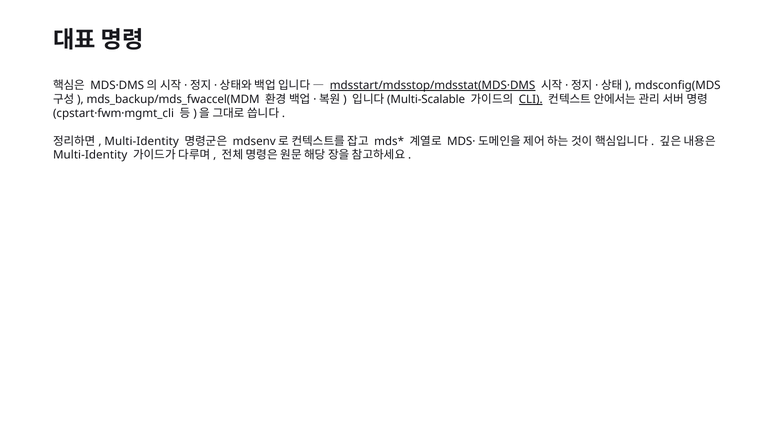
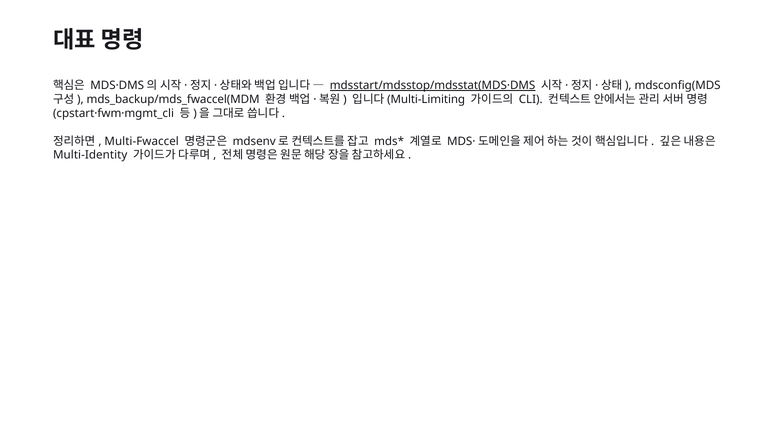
Multi-Scalable: Multi-Scalable -> Multi-Limiting
CLI underline: present -> none
Multi-Identity at (142, 141): Multi-Identity -> Multi-Fwaccel
